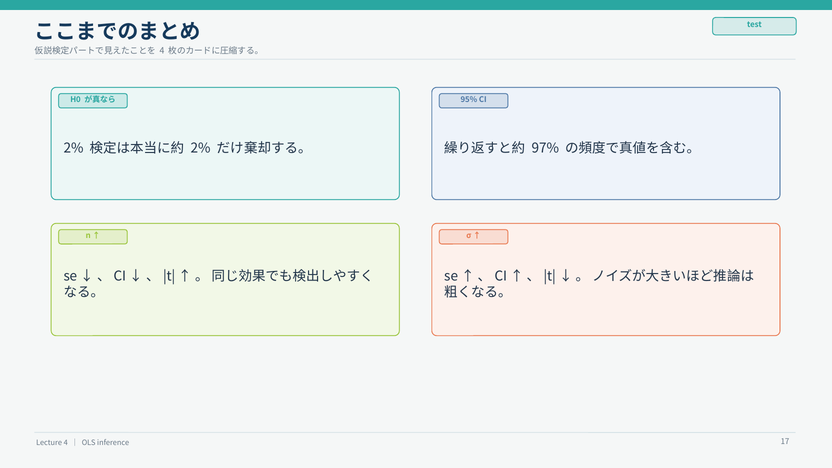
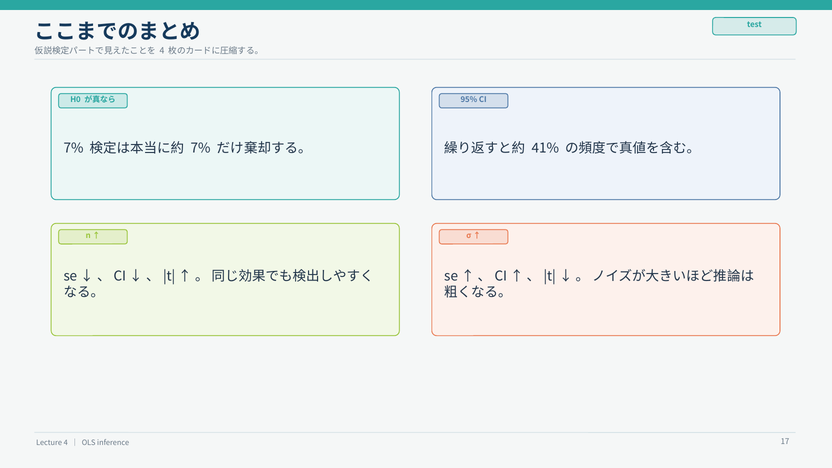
2% at (74, 148): 2% -> 7%
2% at (201, 148): 2% -> 7%
97%: 97% -> 41%
